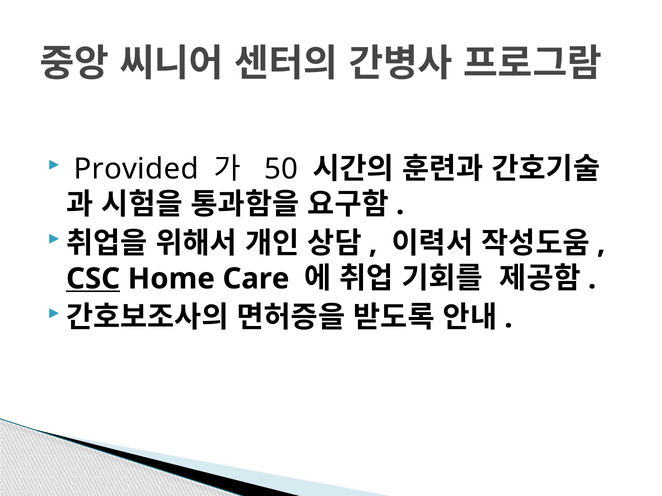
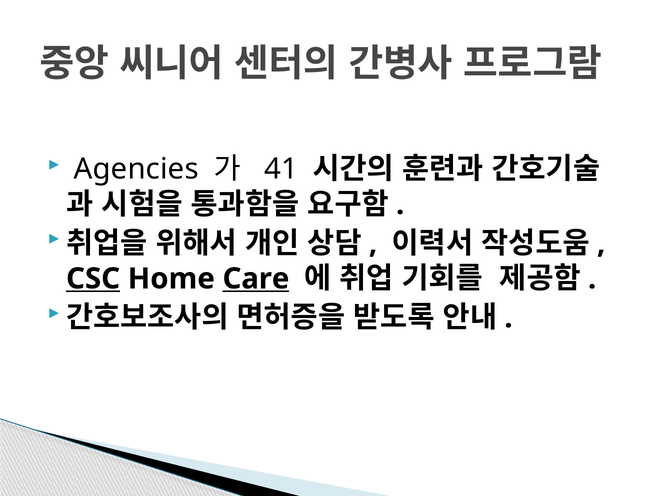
Provided: Provided -> Agencies
50: 50 -> 41
Care underline: none -> present
